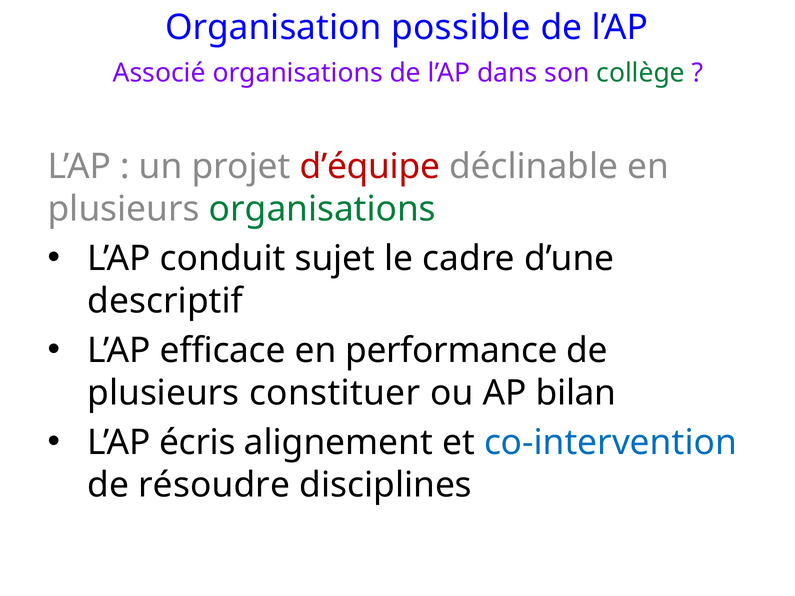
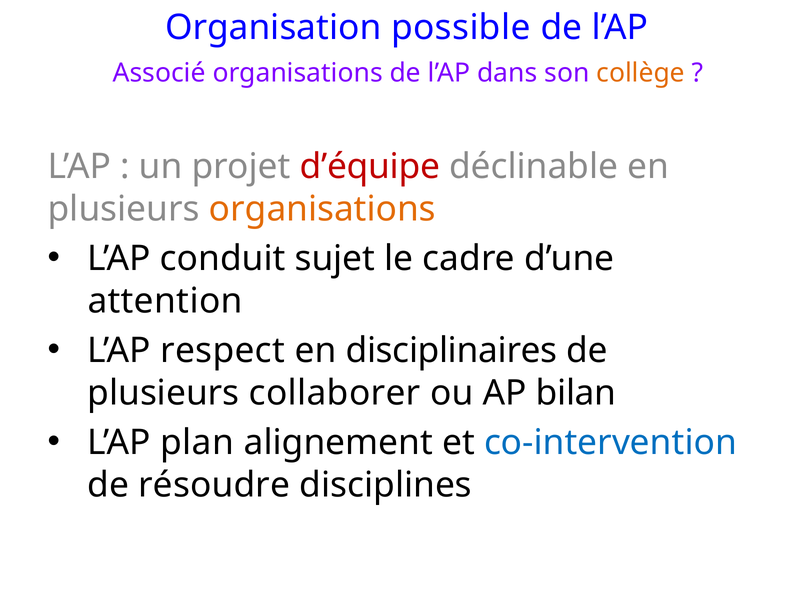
collège colour: green -> orange
organisations at (322, 209) colour: green -> orange
descriptif: descriptif -> attention
efficace: efficace -> respect
performance: performance -> disciplinaires
constituer: constituer -> collaborer
écris: écris -> plan
